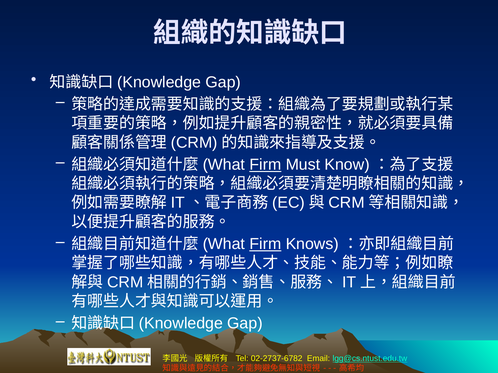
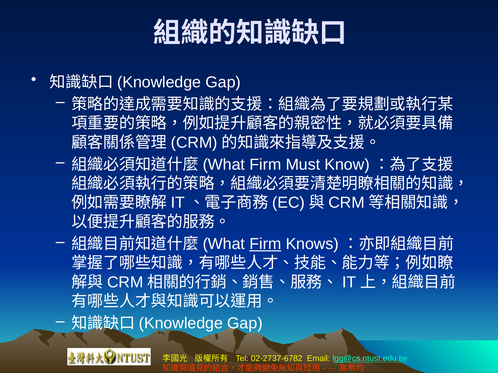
Firm at (265, 165) underline: present -> none
